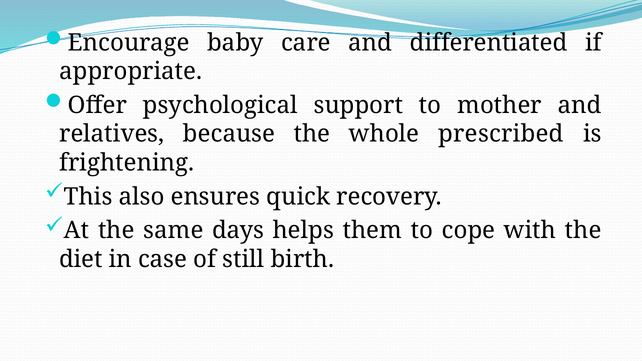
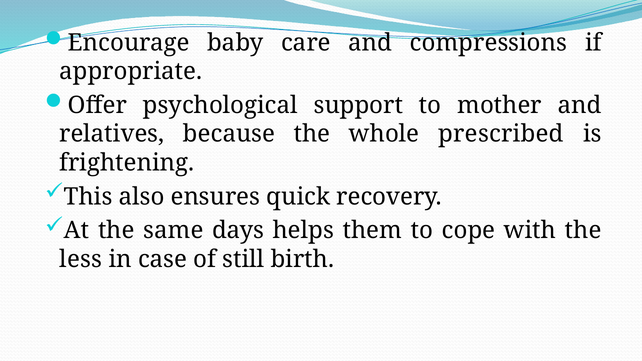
differentiated: differentiated -> compressions
diet: diet -> less
